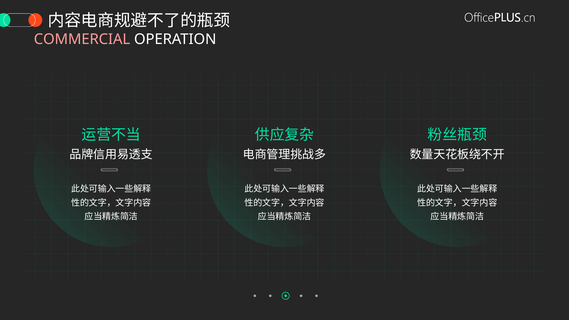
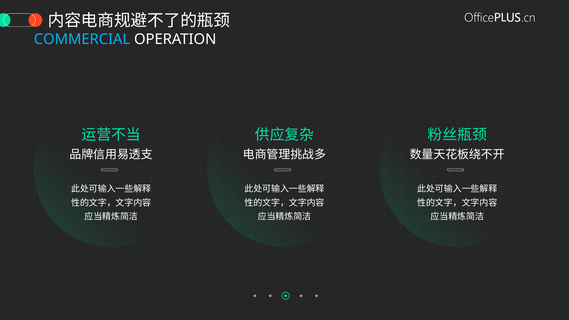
COMMERCIAL colour: pink -> light blue
